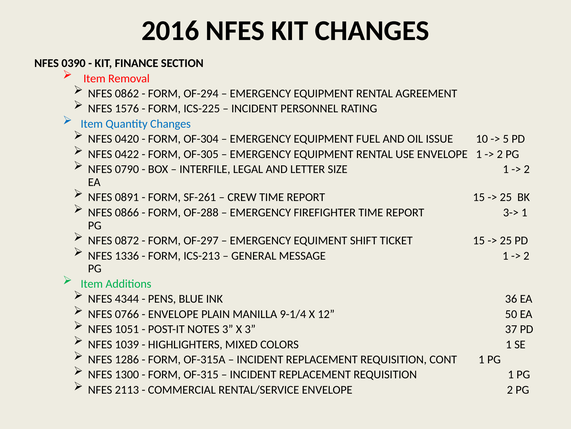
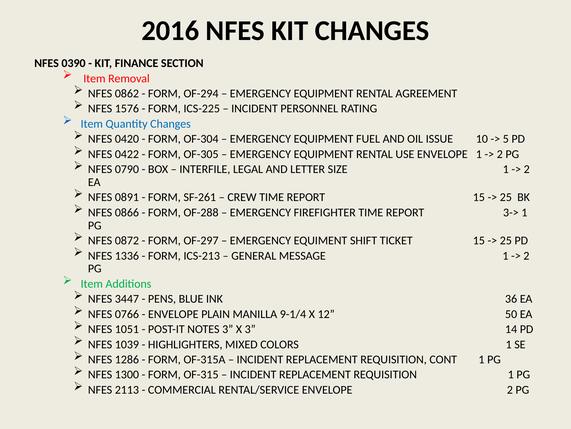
4344: 4344 -> 3447
37: 37 -> 14
